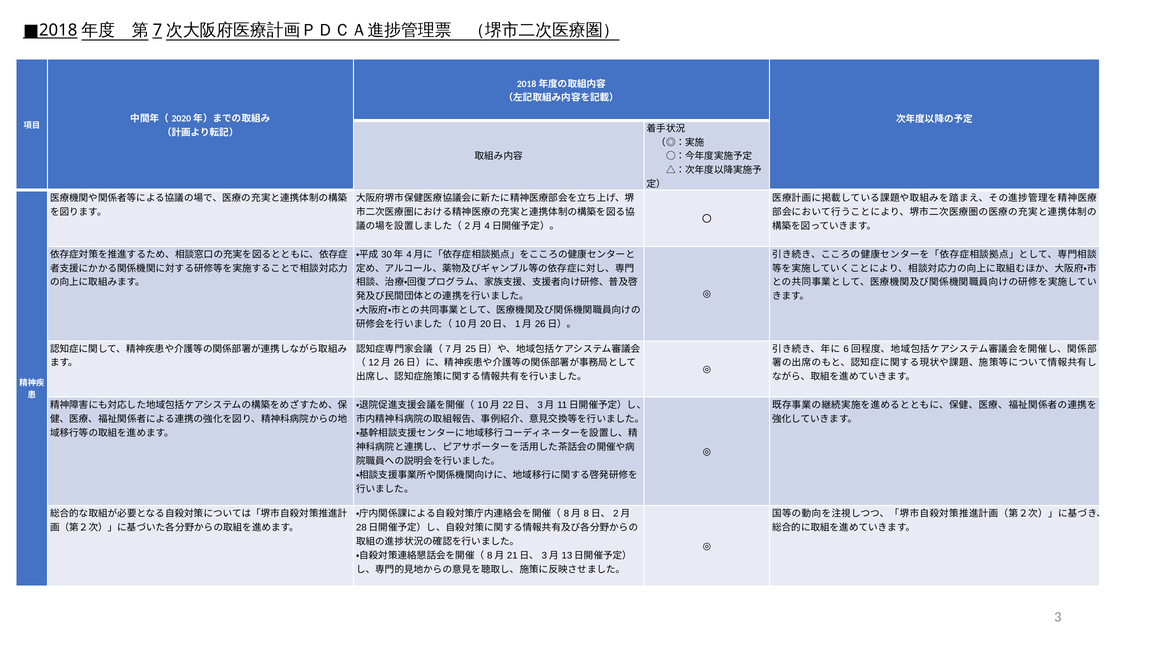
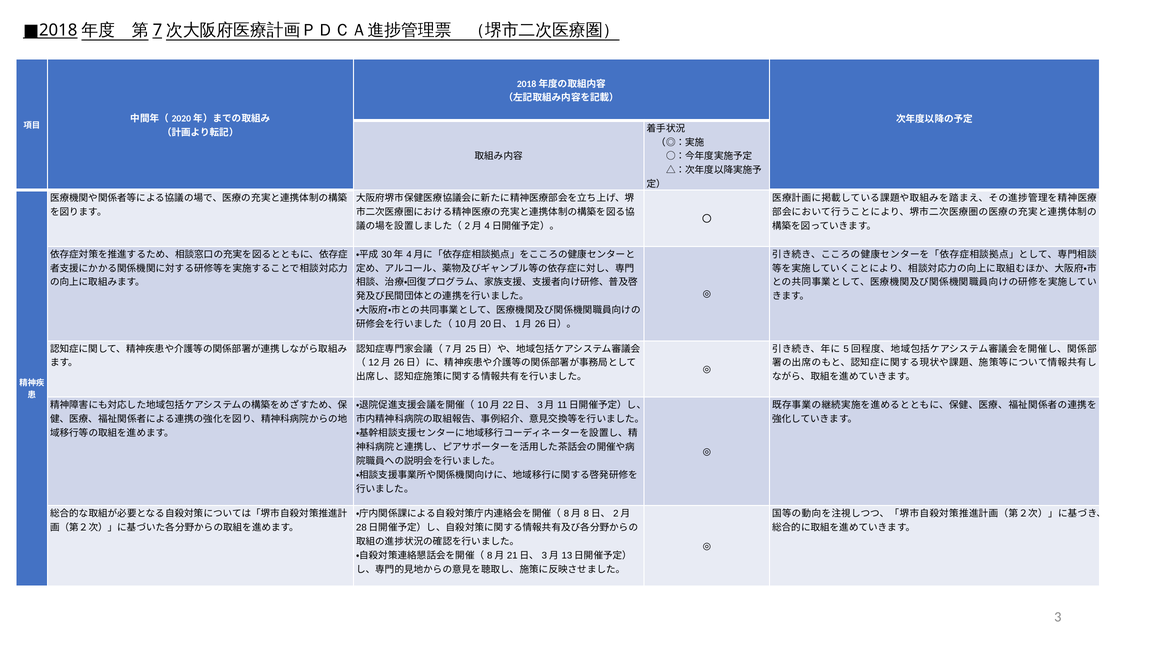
6: 6 -> 5
